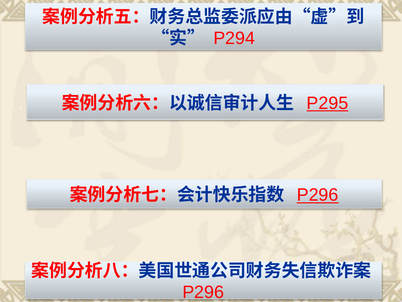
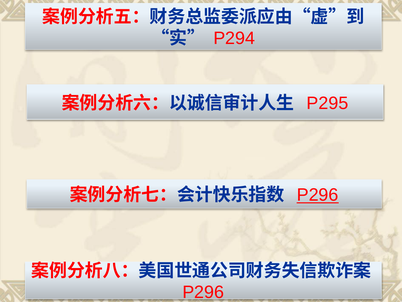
P295 underline: present -> none
